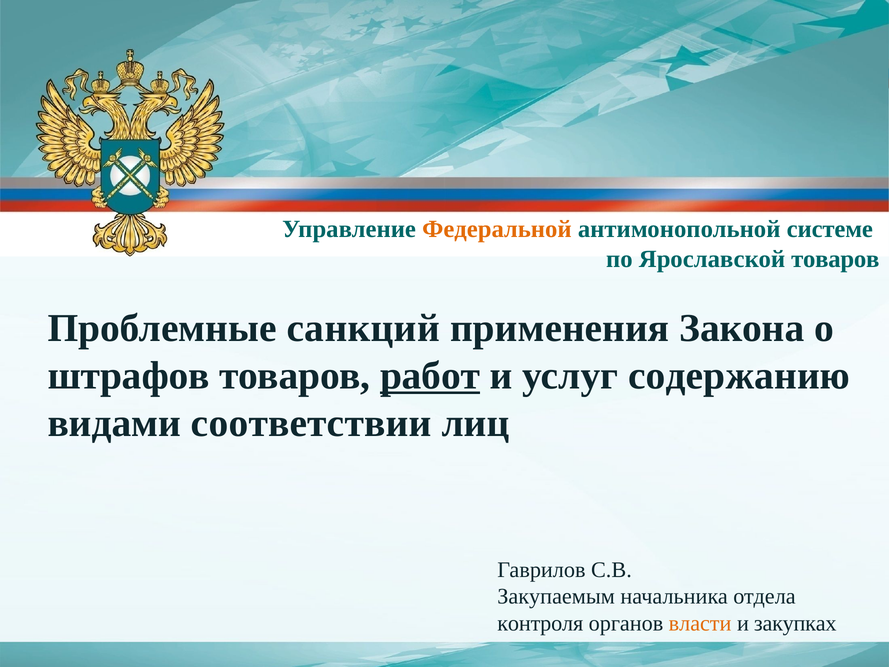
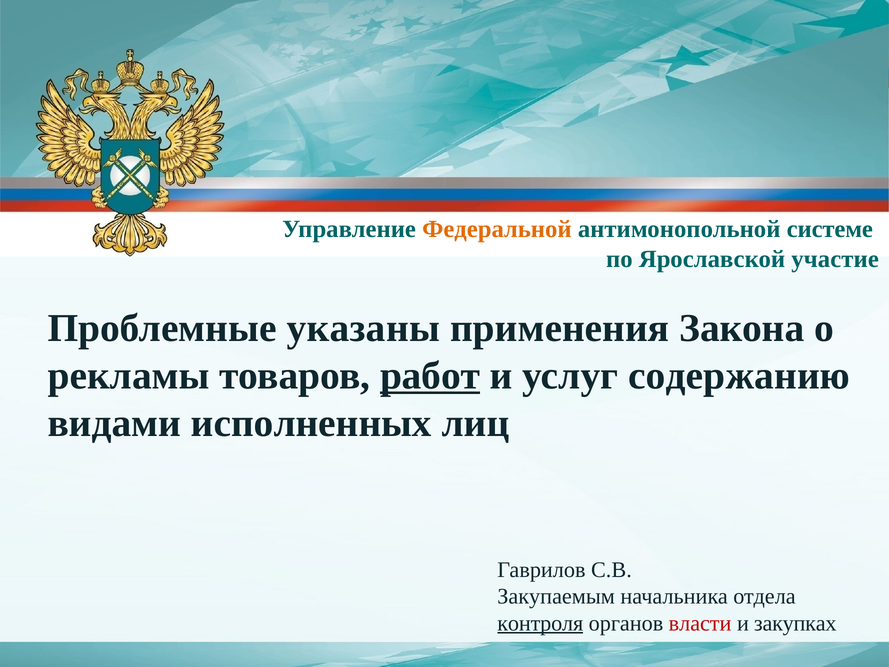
Ярославской товаров: товаров -> участие
санкций: санкций -> указаны
штрафов: штрафов -> рекламы
соответствии: соответствии -> исполненных
контроля underline: none -> present
власти colour: orange -> red
